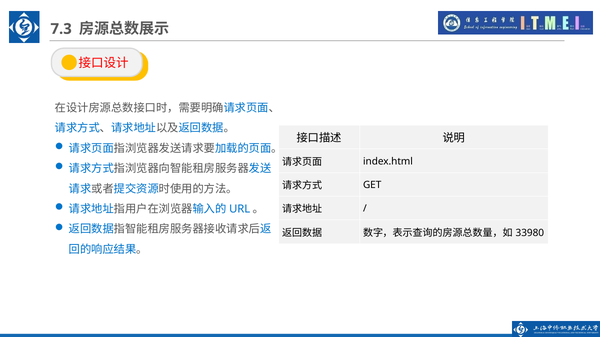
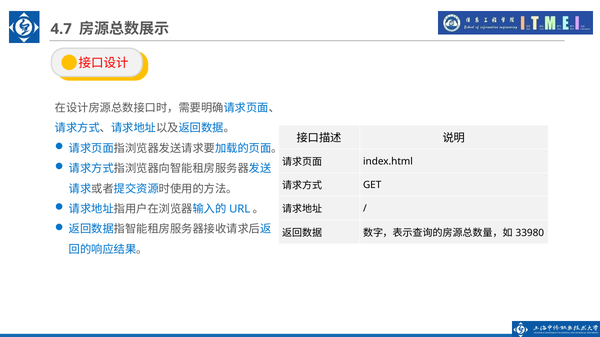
7.3: 7.3 -> 4.7
